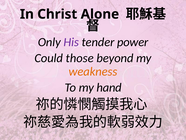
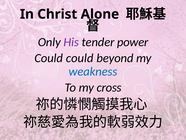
Could those: those -> could
weakness colour: orange -> blue
hand: hand -> cross
